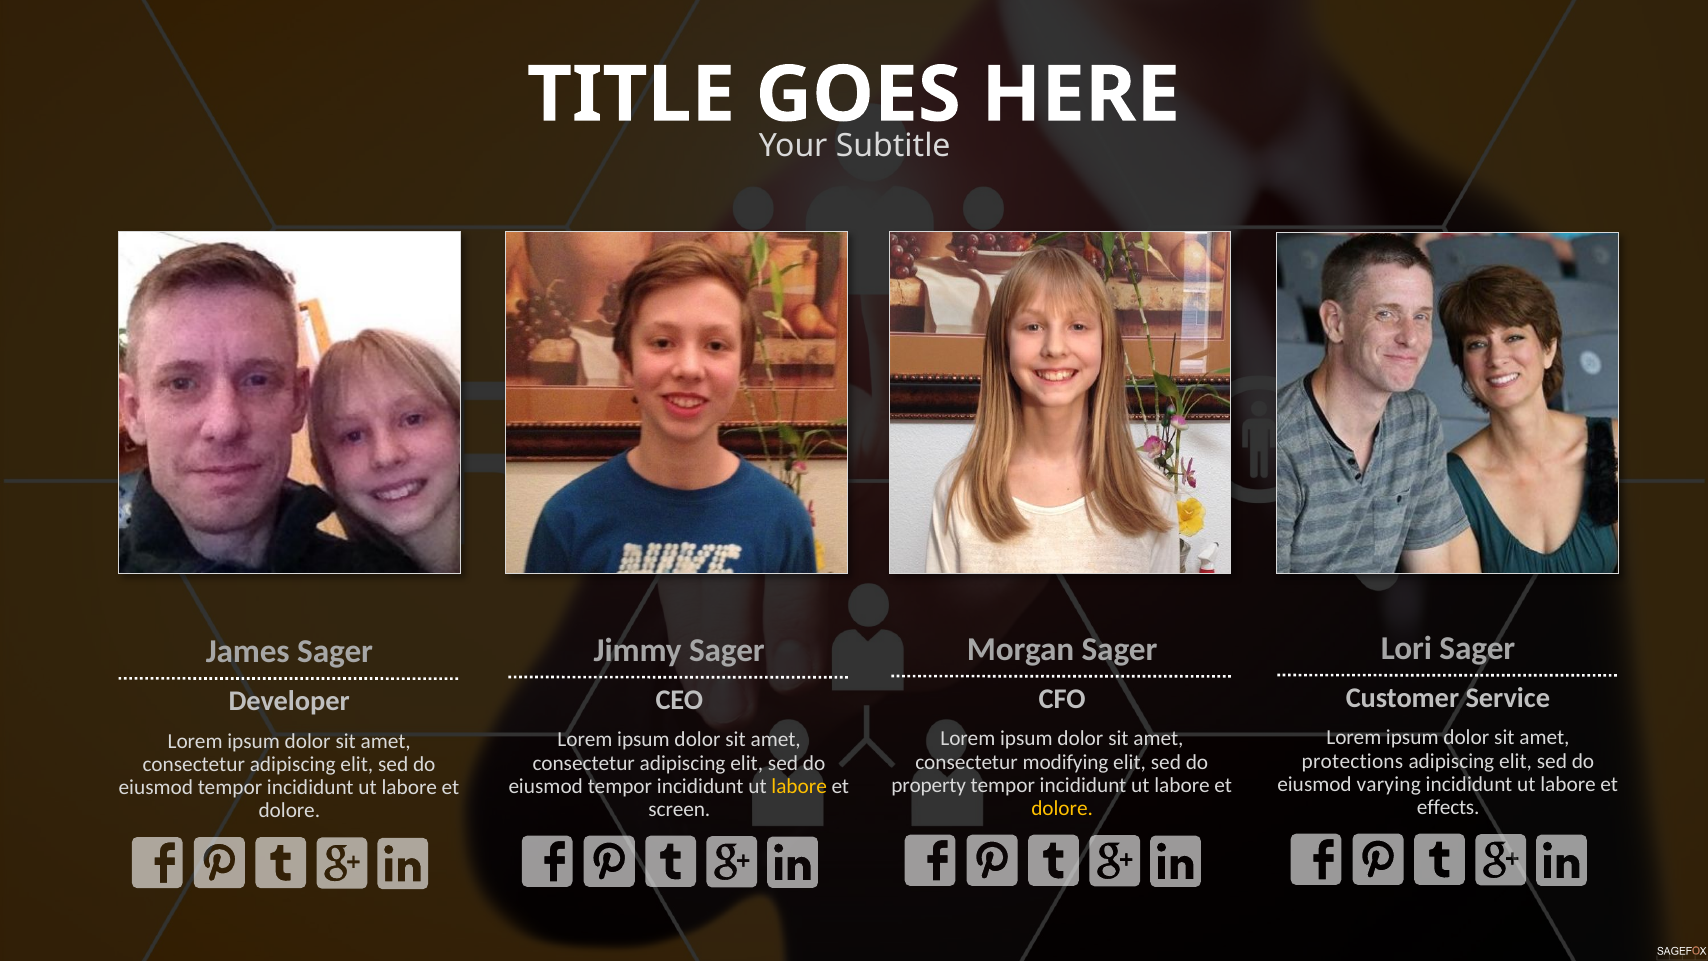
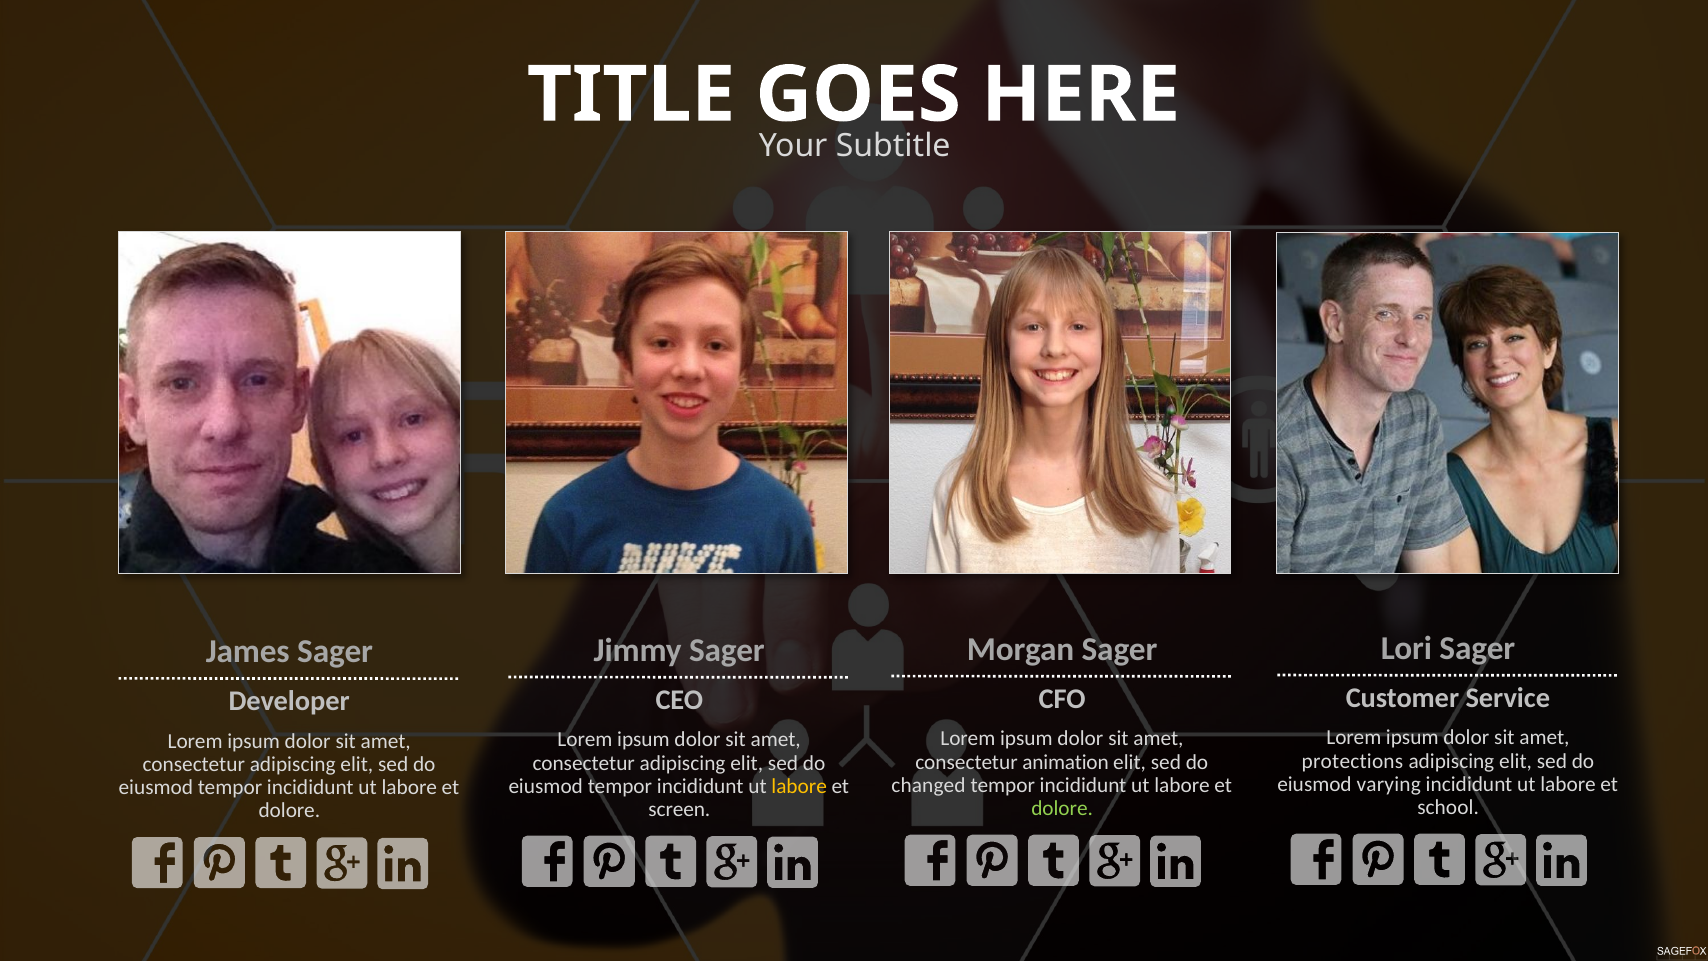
modifying: modifying -> animation
property: property -> changed
effects: effects -> school
dolore at (1062, 808) colour: yellow -> light green
